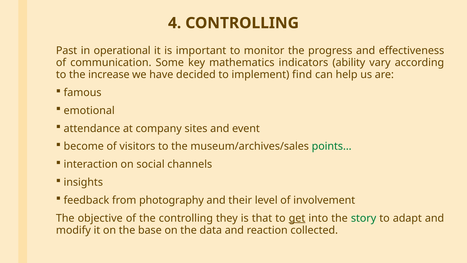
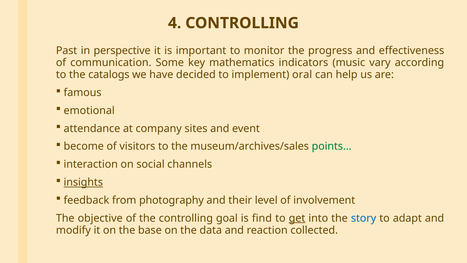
operational: operational -> perspective
ability: ability -> music
increase: increase -> catalogs
find: find -> oral
insights underline: none -> present
they: they -> goal
that: that -> find
story colour: green -> blue
